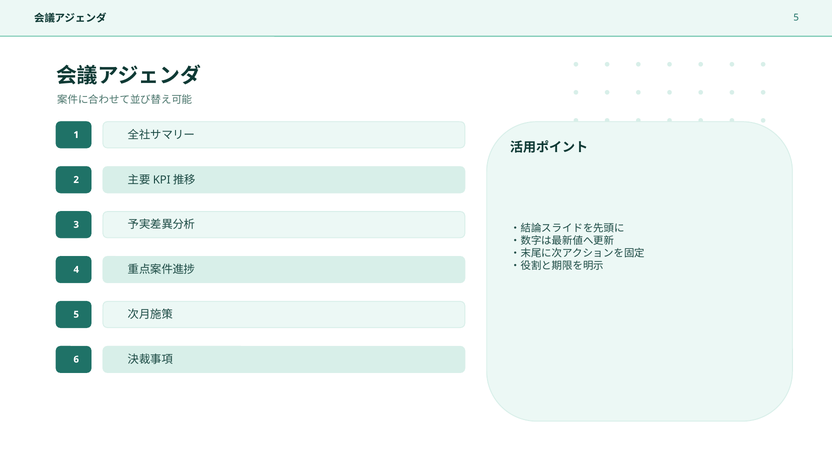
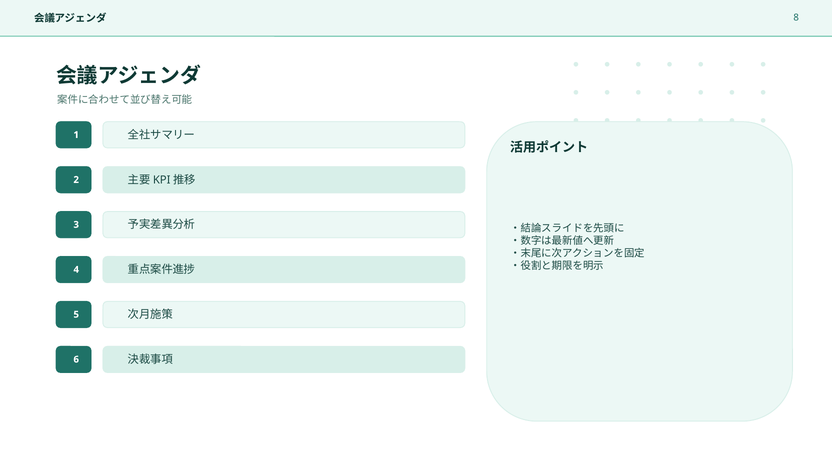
5 at (796, 17): 5 -> 8
